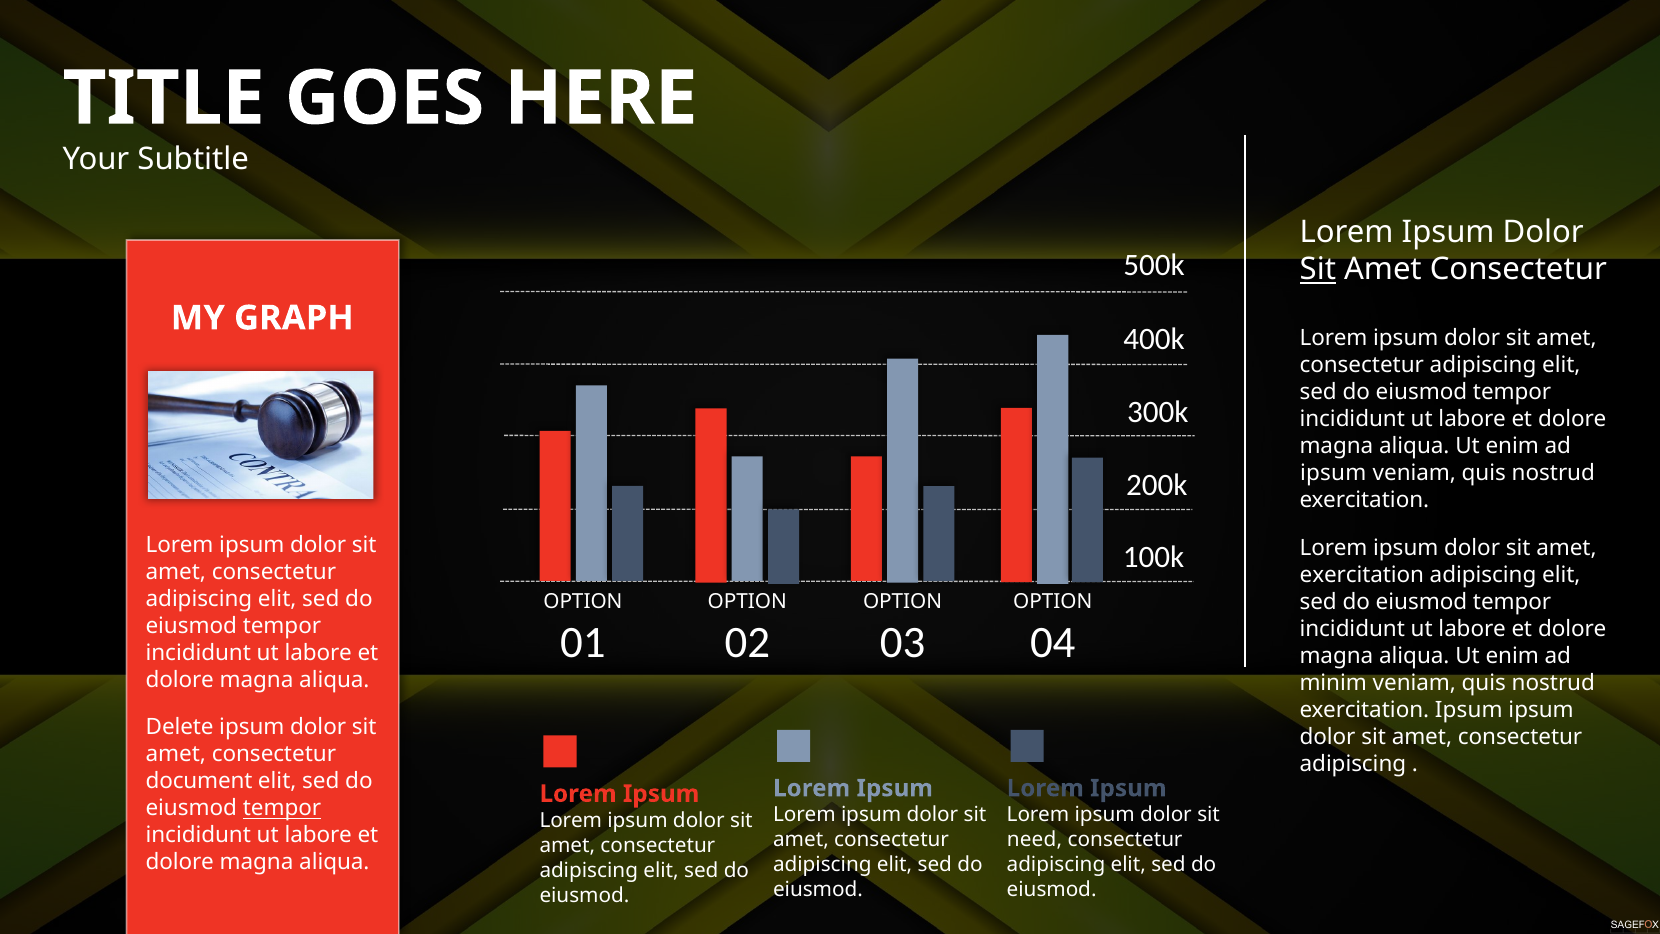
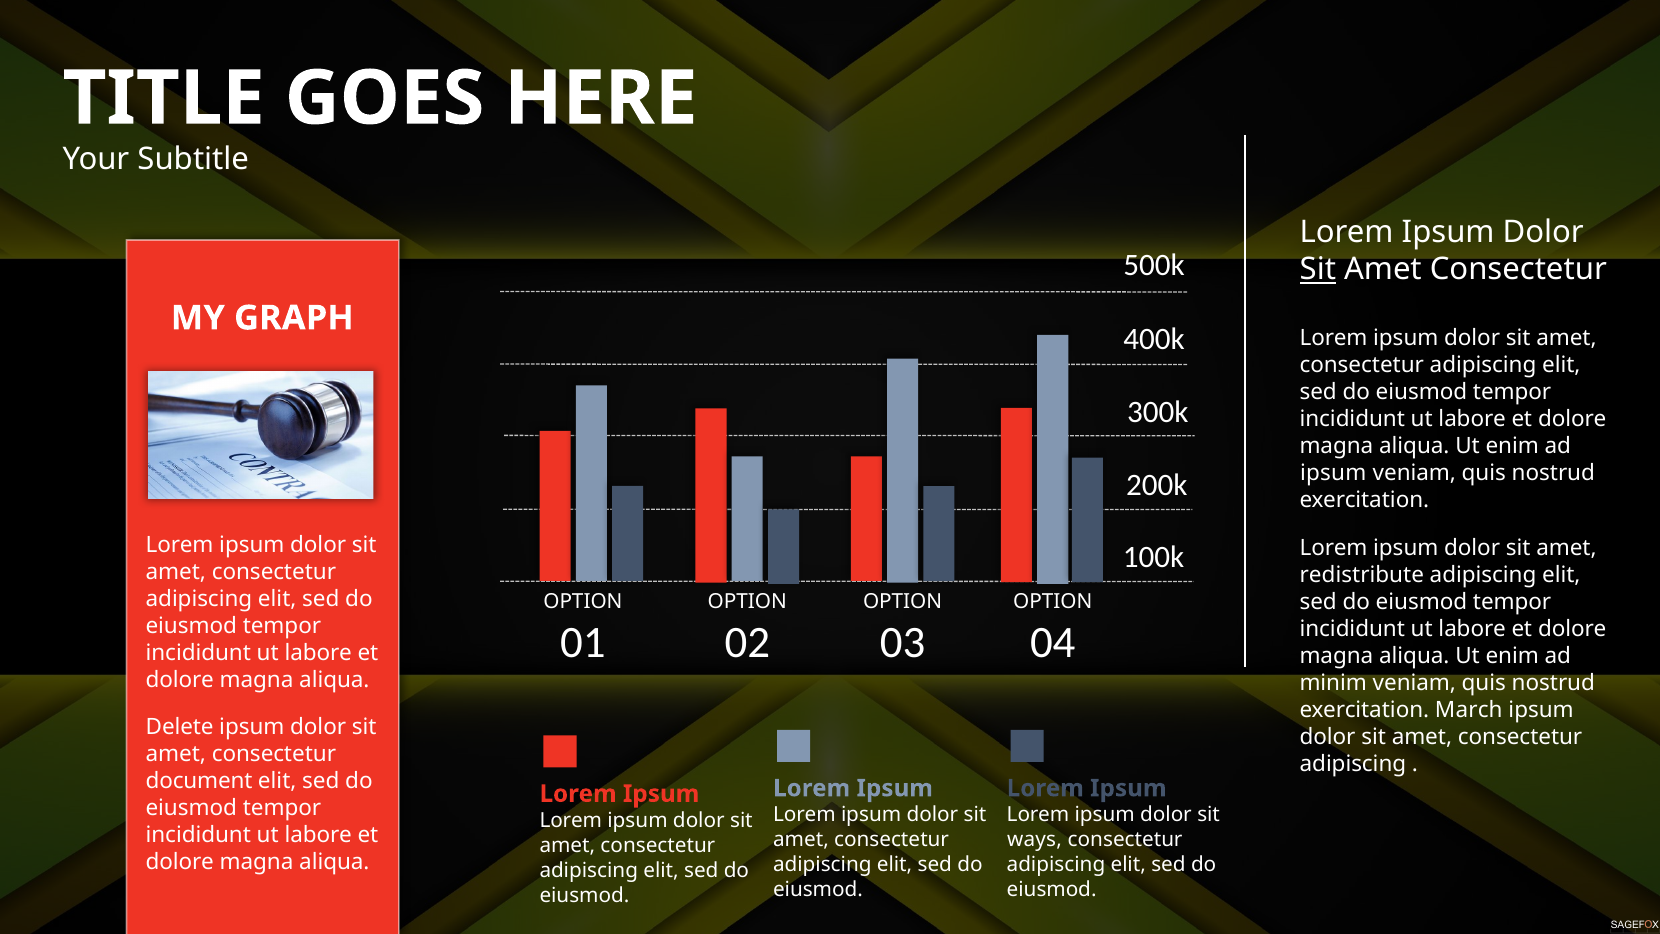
exercitation at (1362, 575): exercitation -> redistribute
exercitation Ipsum: Ipsum -> March
tempor at (282, 808) underline: present -> none
need: need -> ways
